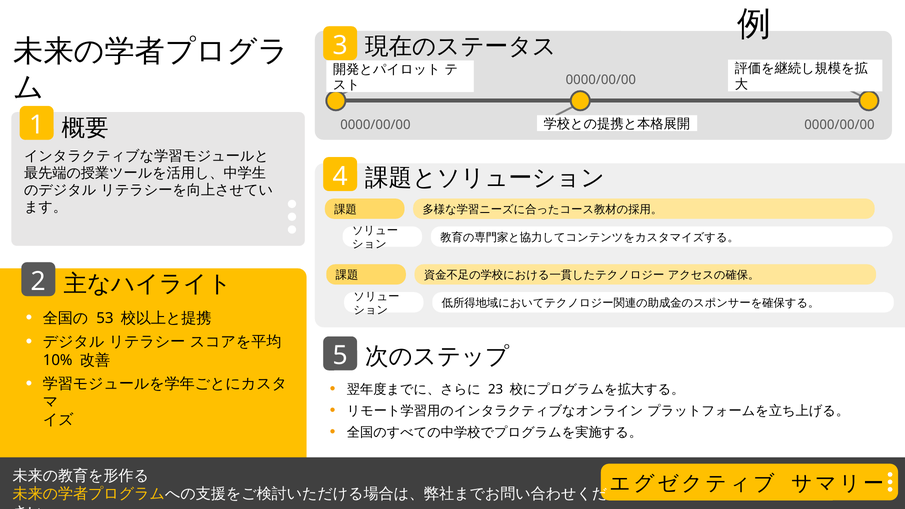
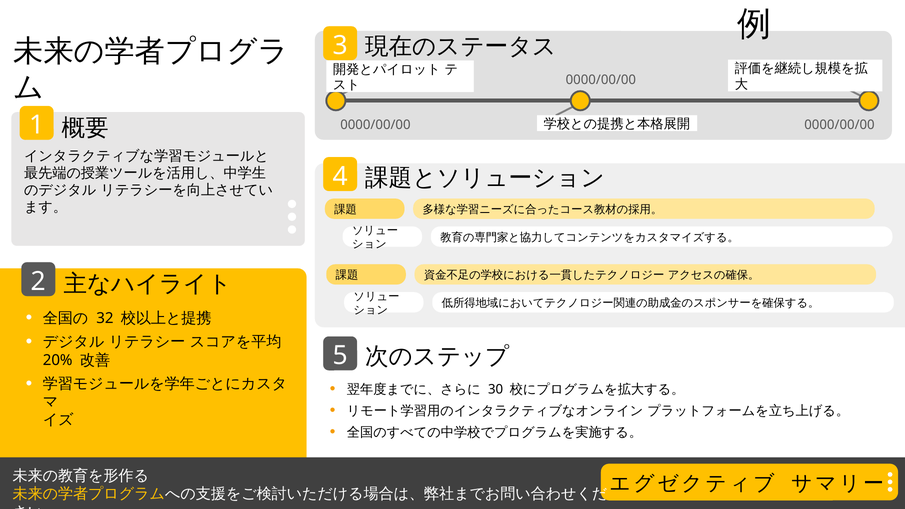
53: 53 -> 32
10%: 10% -> 20%
23: 23 -> 30
